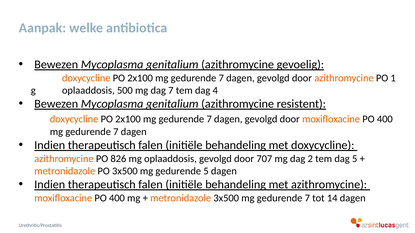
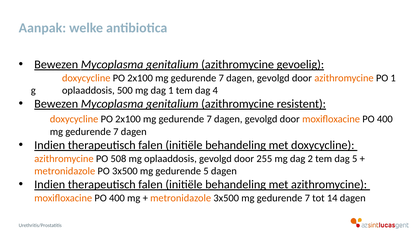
dag 7: 7 -> 1
826: 826 -> 508
707: 707 -> 255
